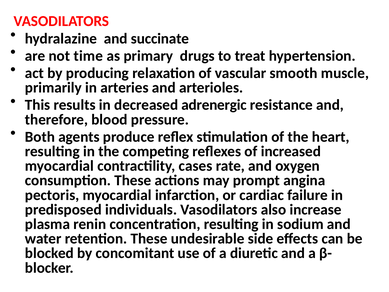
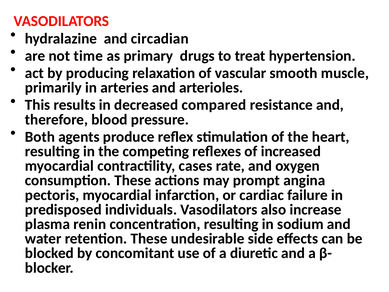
succinate: succinate -> circadian
adrenergic: adrenergic -> compared
